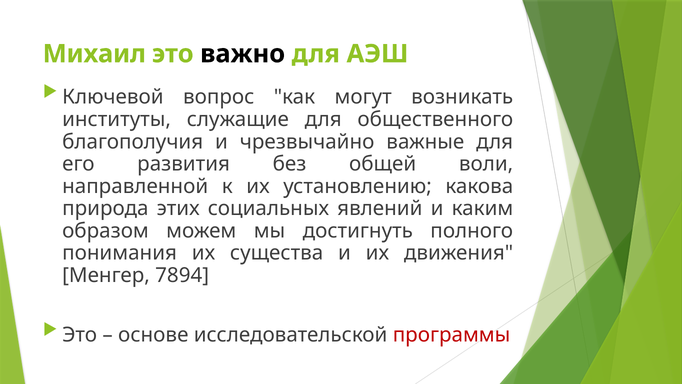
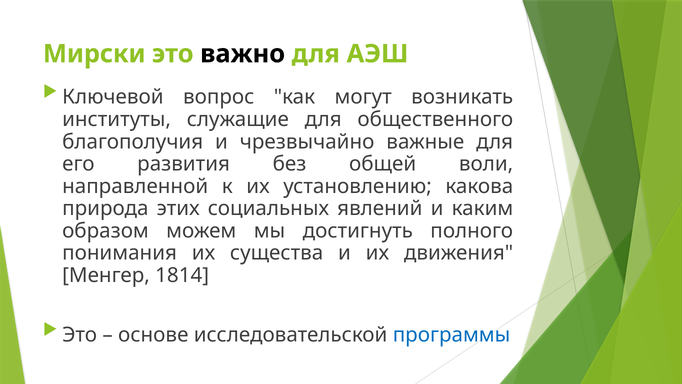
Михаил: Михаил -> Мирски
7894: 7894 -> 1814
программы colour: red -> blue
